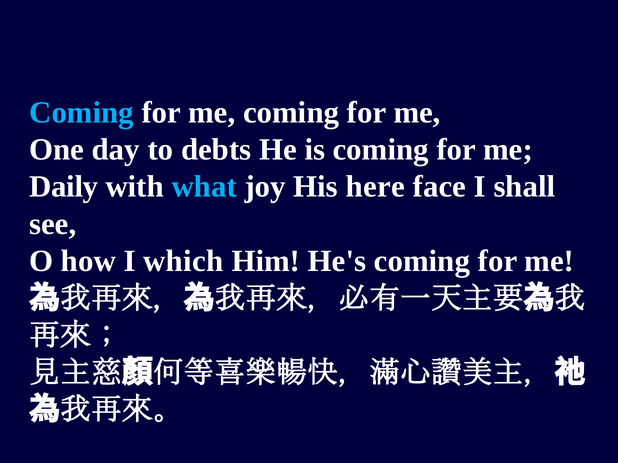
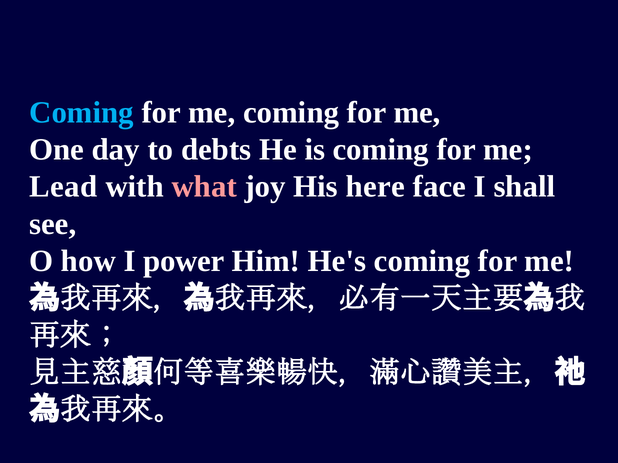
Daily: Daily -> Lead
what colour: light blue -> pink
which: which -> power
